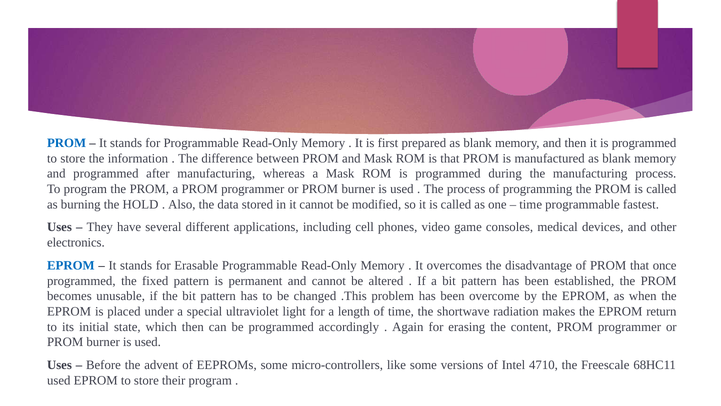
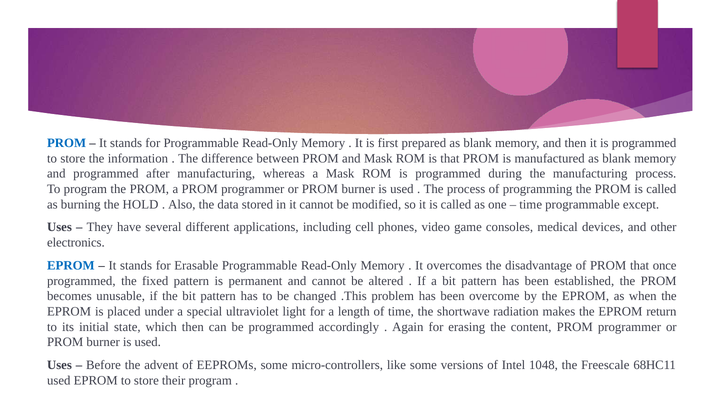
fastest: fastest -> except
4710: 4710 -> 1048
